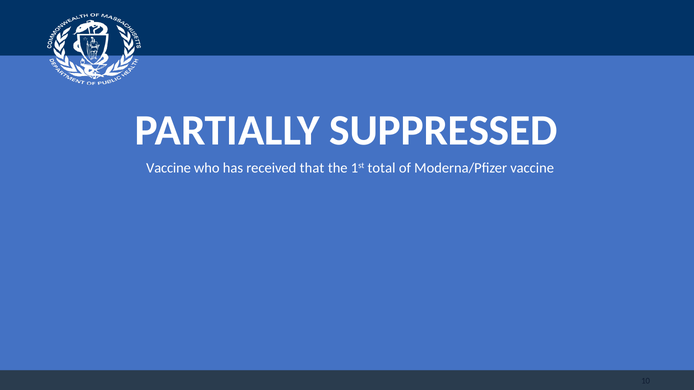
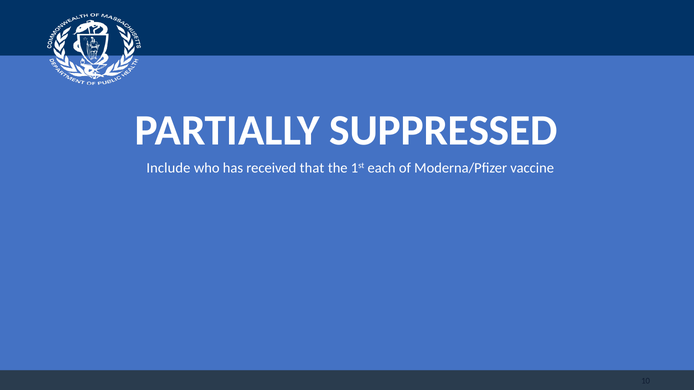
Vaccine at (169, 168): Vaccine -> Include
total: total -> each
